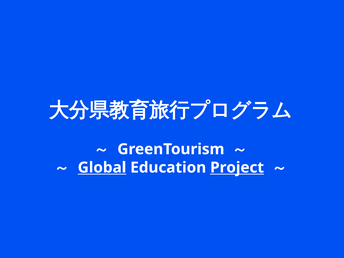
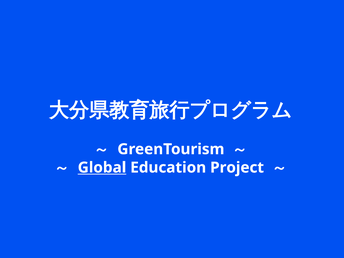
Project underline: present -> none
